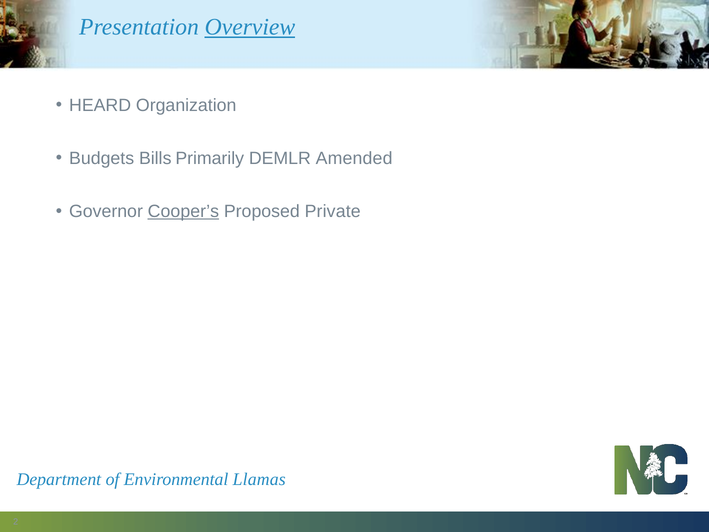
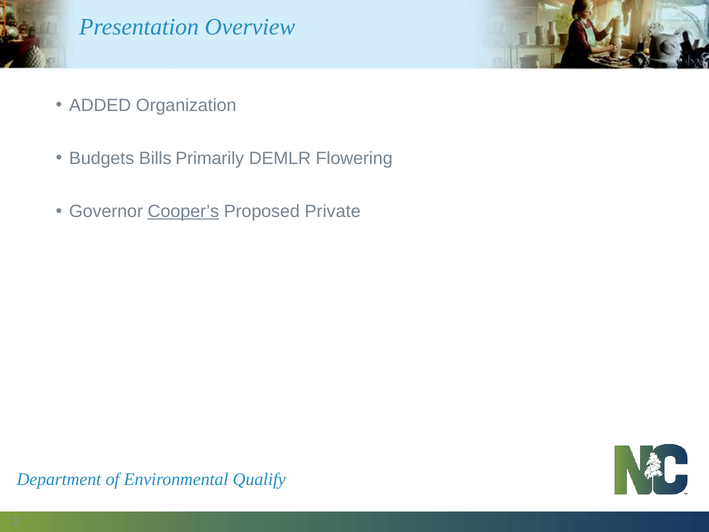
Overview underline: present -> none
HEARD: HEARD -> ADDED
Amended: Amended -> Flowering
Llamas: Llamas -> Qualify
